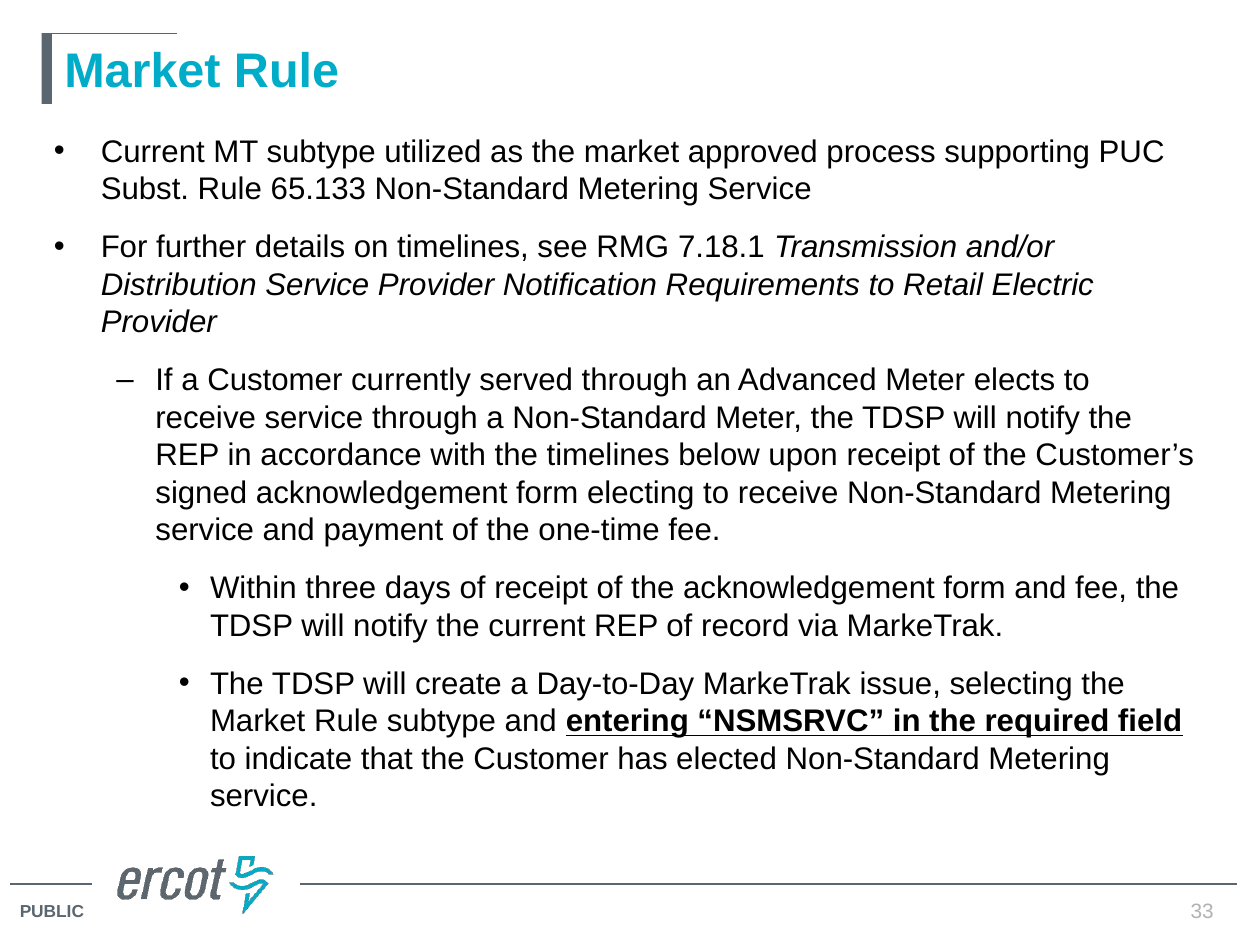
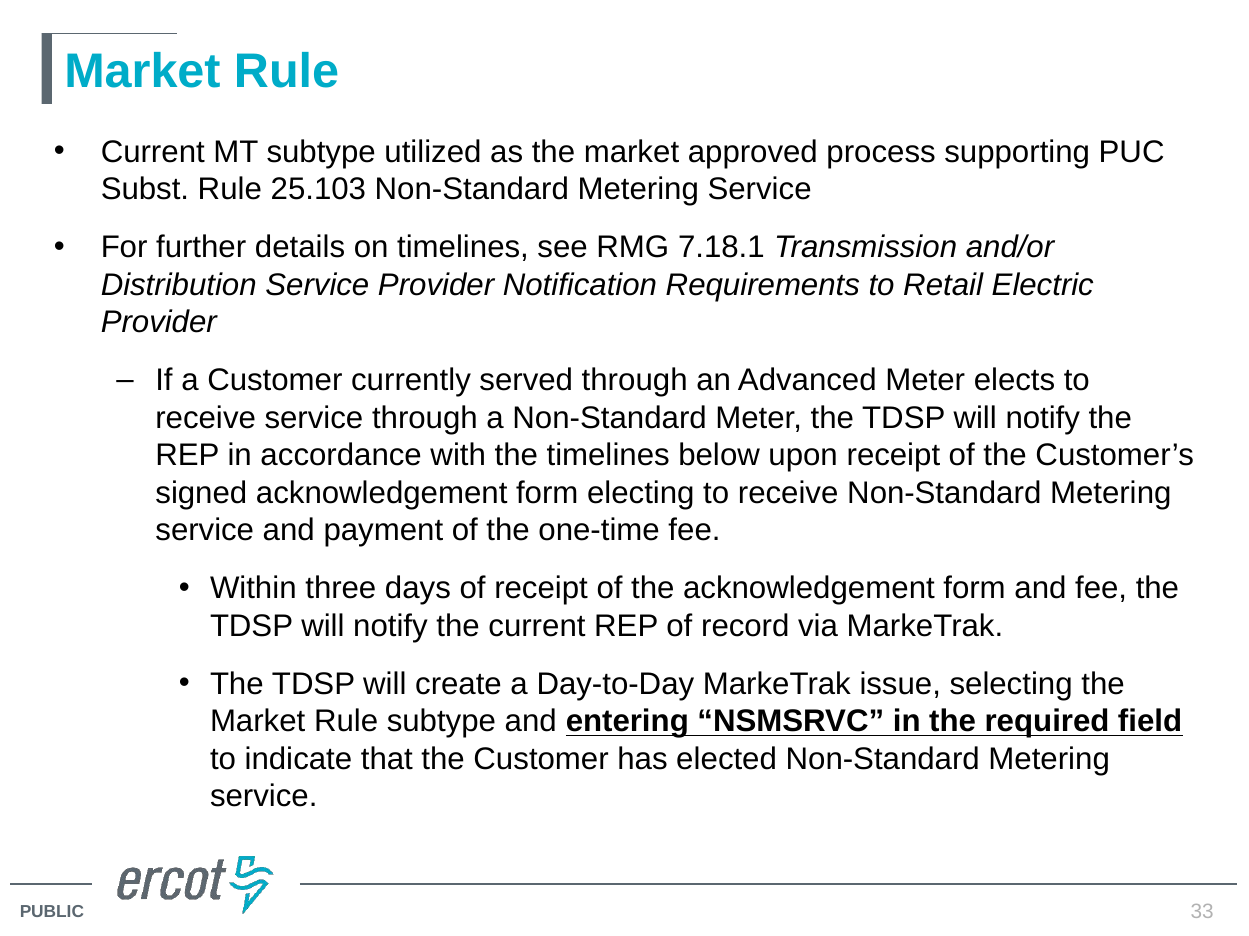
65.133: 65.133 -> 25.103
